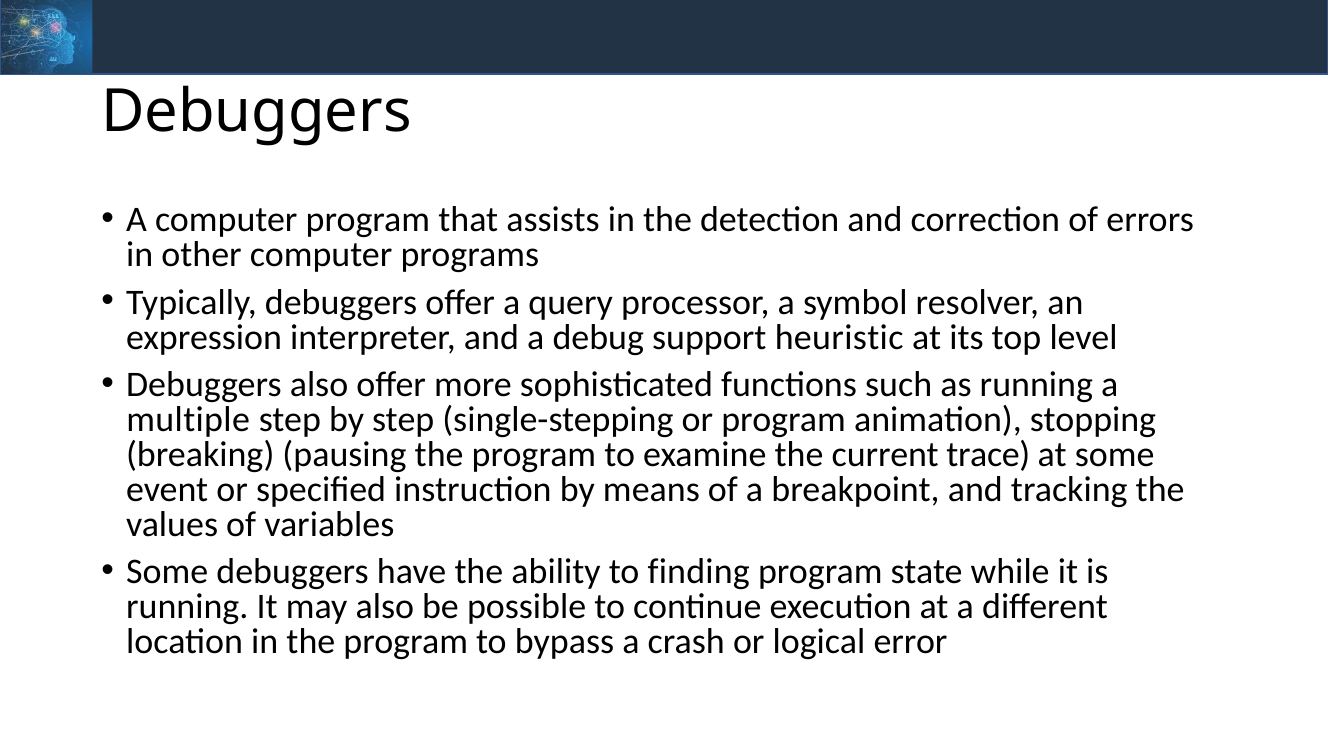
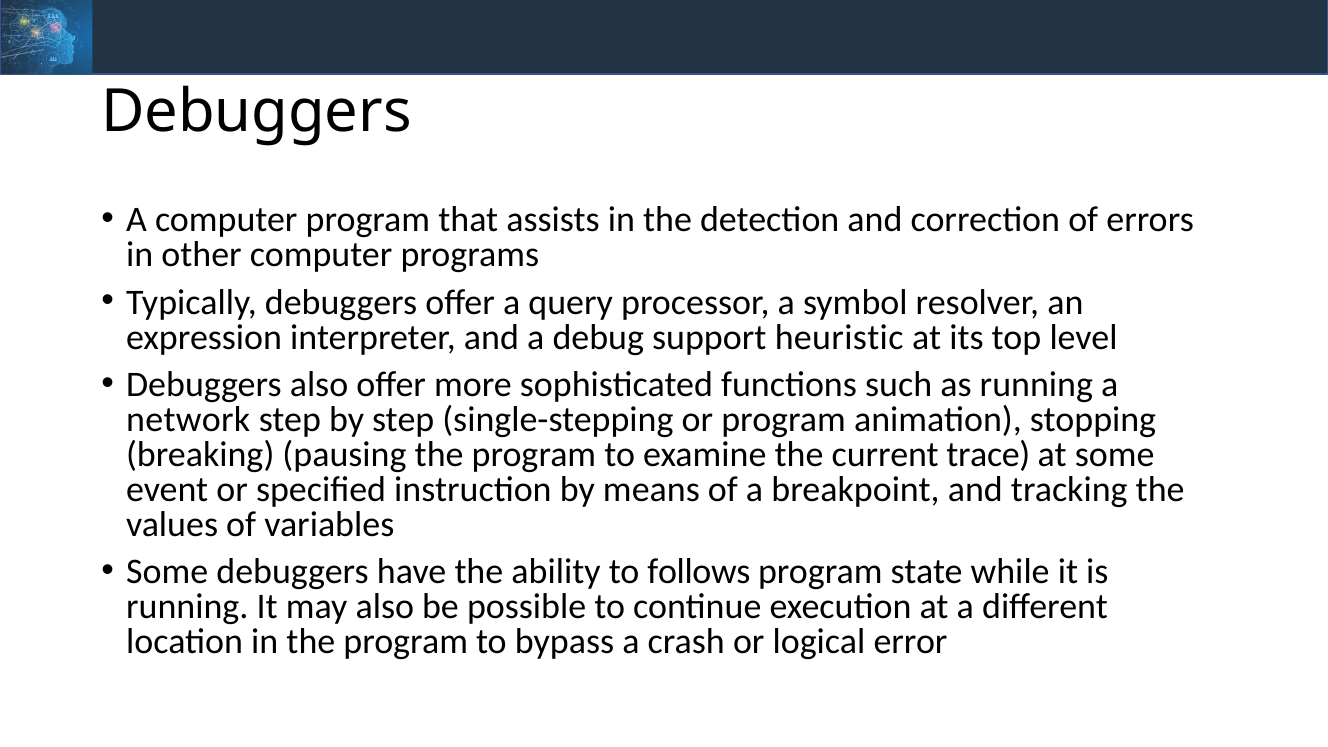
multiple: multiple -> network
finding: finding -> follows
